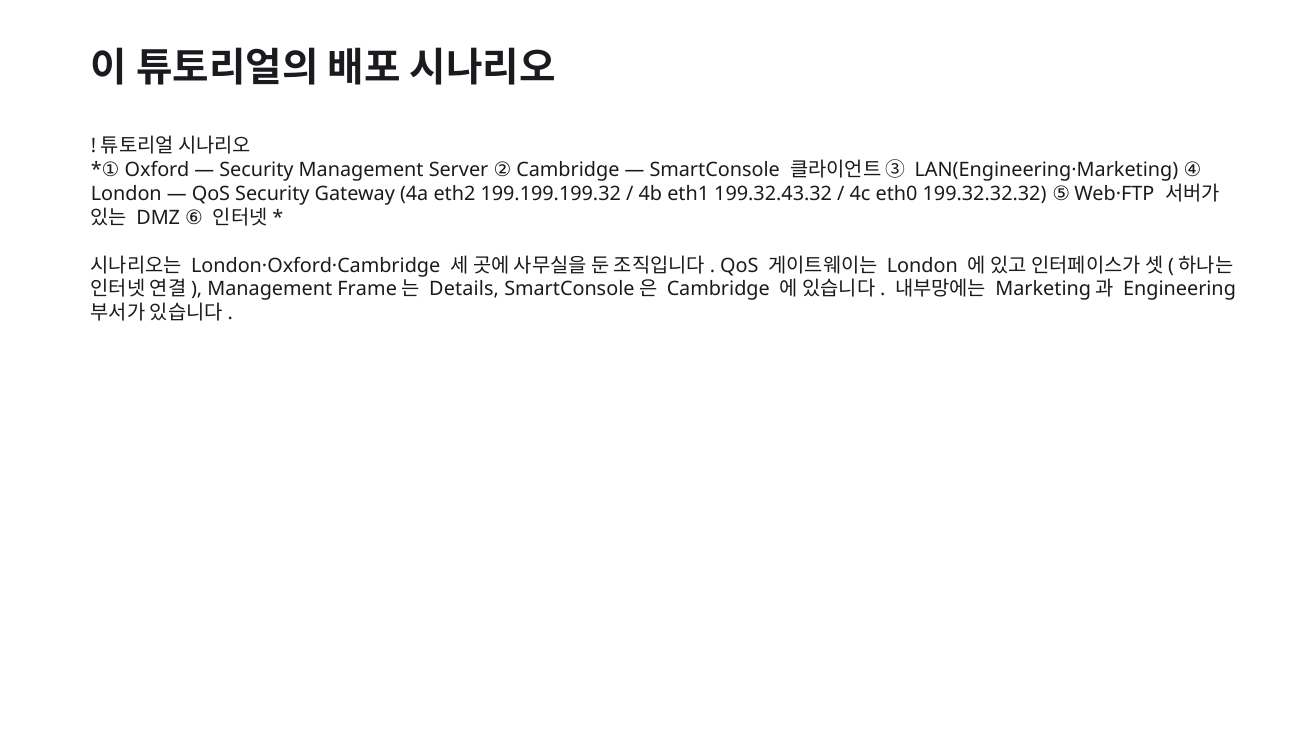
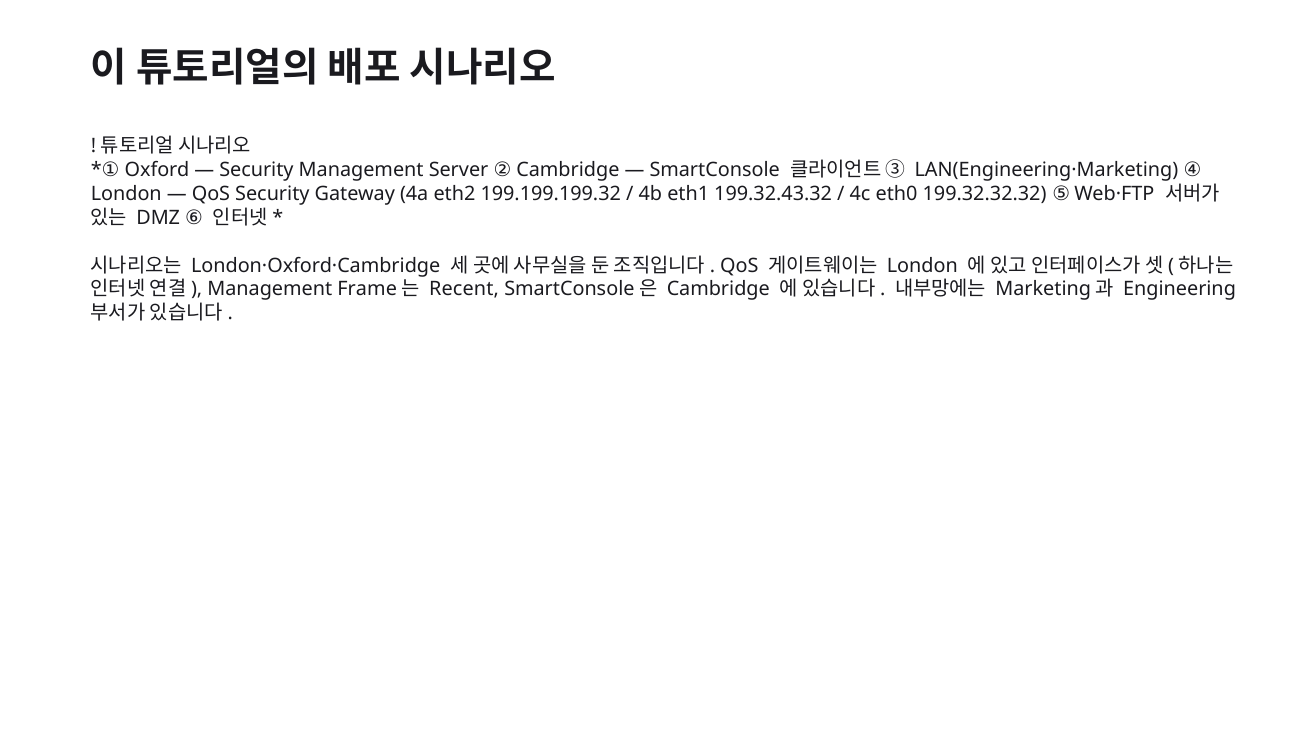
Details: Details -> Recent
